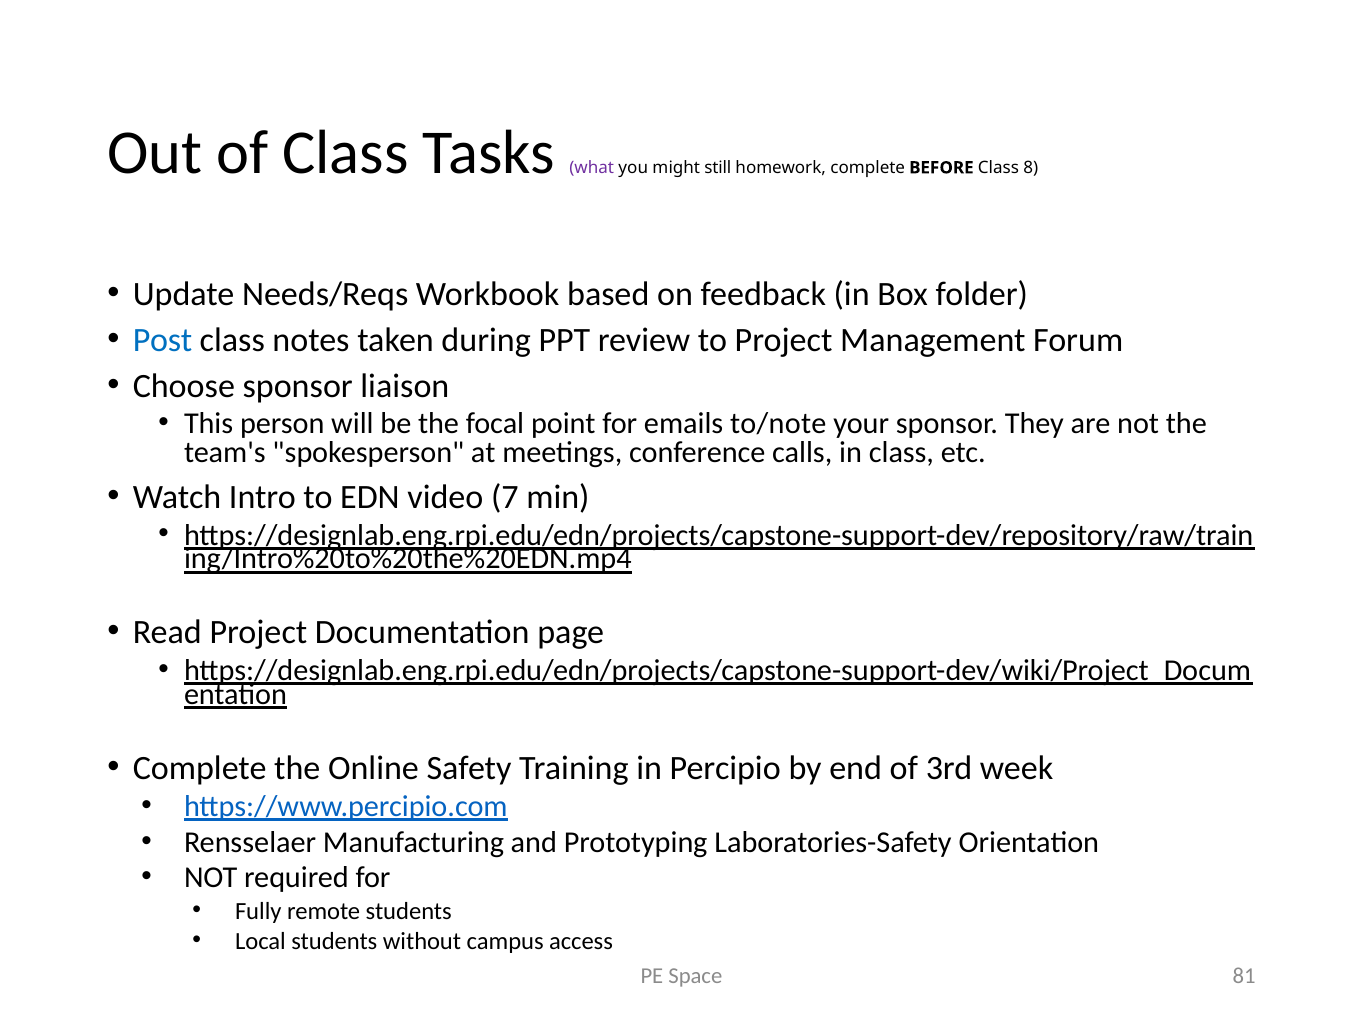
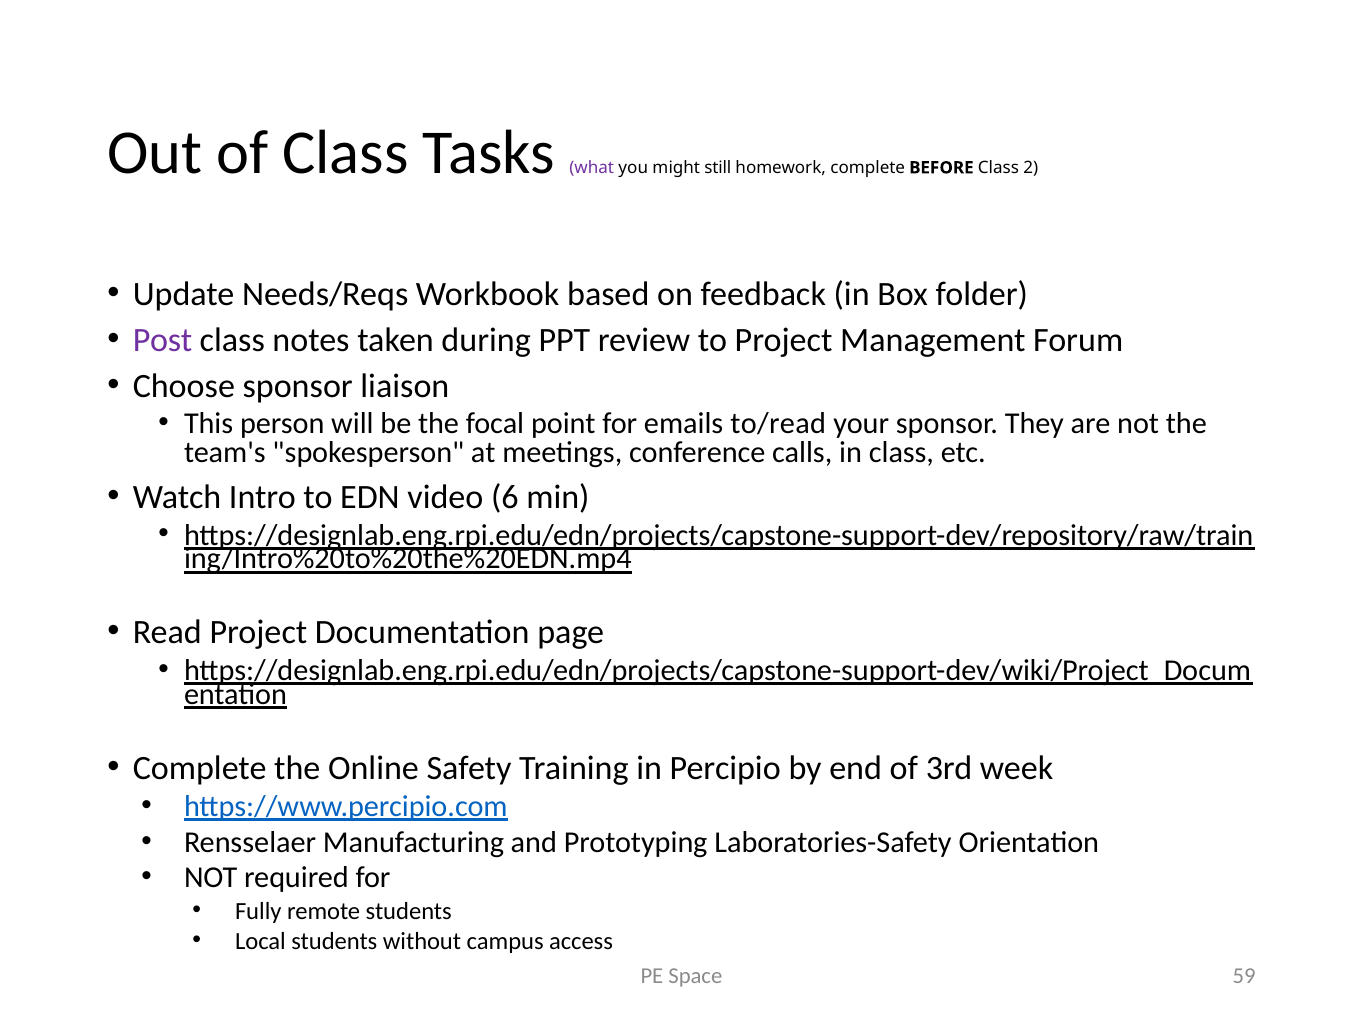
8: 8 -> 2
Post colour: blue -> purple
to/note: to/note -> to/read
7: 7 -> 6
81: 81 -> 59
